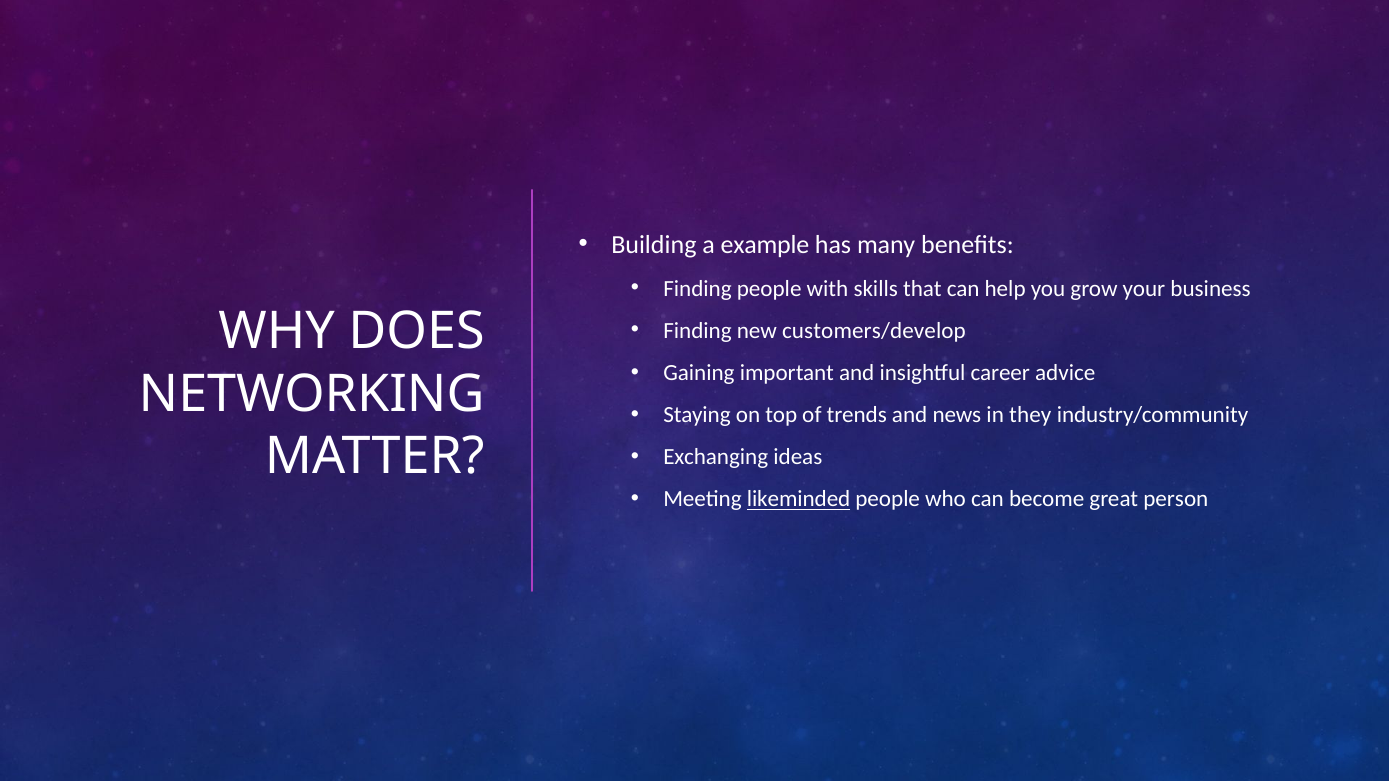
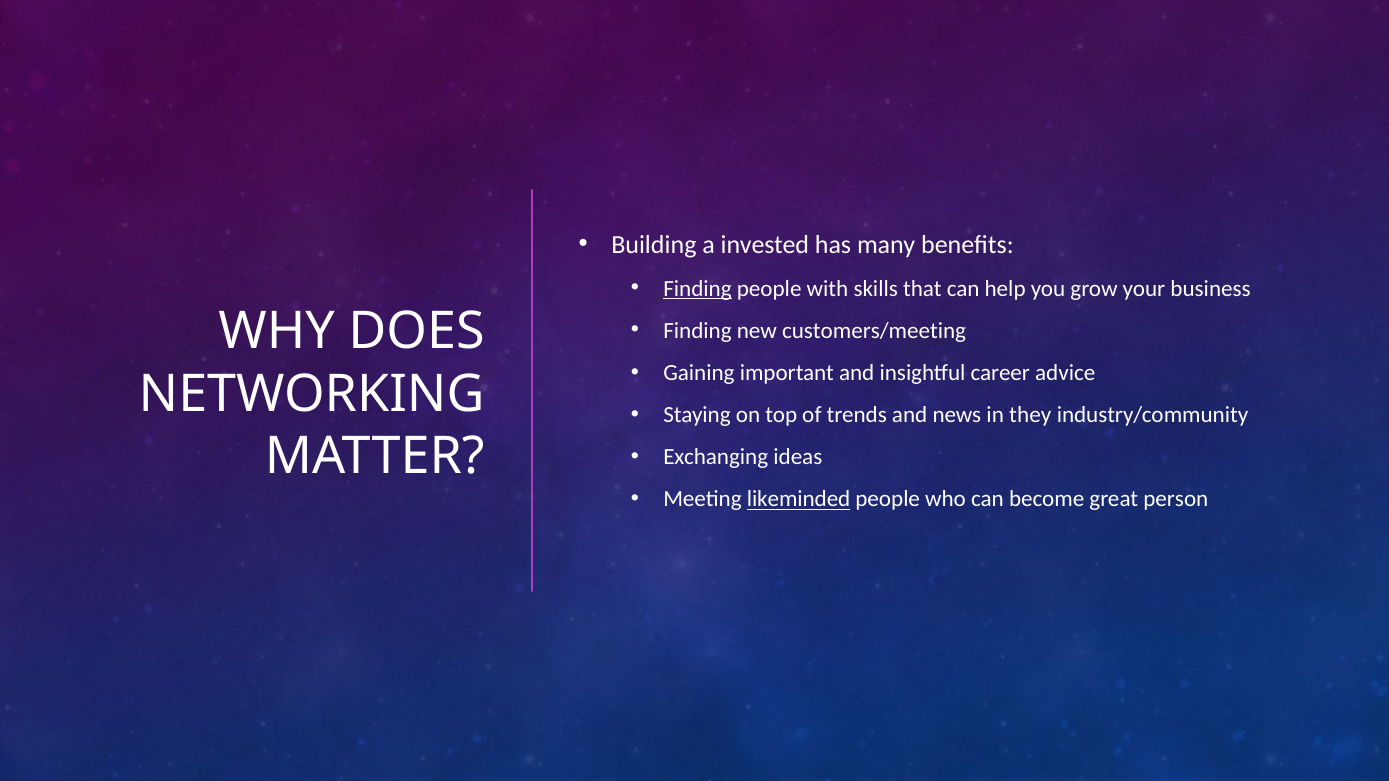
example: example -> invested
Finding at (698, 288) underline: none -> present
customers/develop: customers/develop -> customers/meeting
